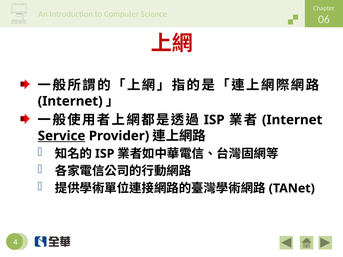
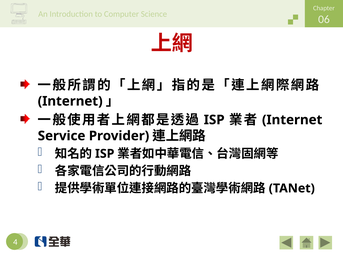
Service underline: present -> none
